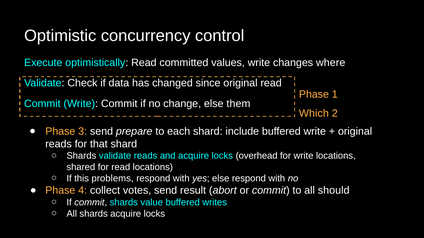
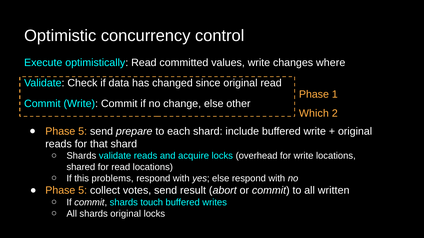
them: them -> other
3 at (83, 132): 3 -> 5
4 at (83, 191): 4 -> 5
should: should -> written
value: value -> touch
shards acquire: acquire -> original
